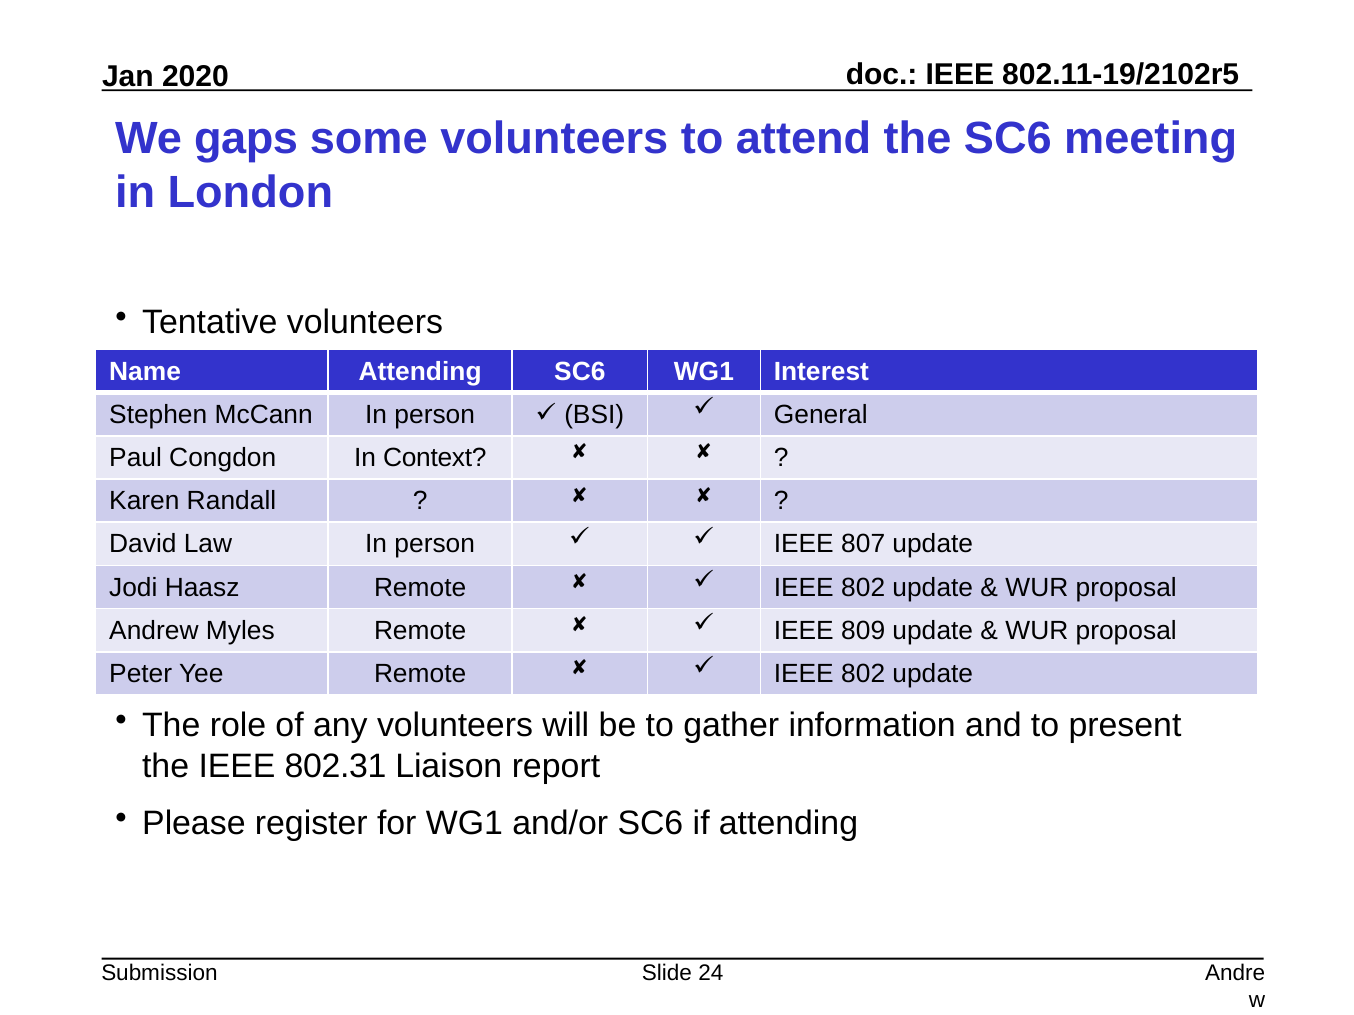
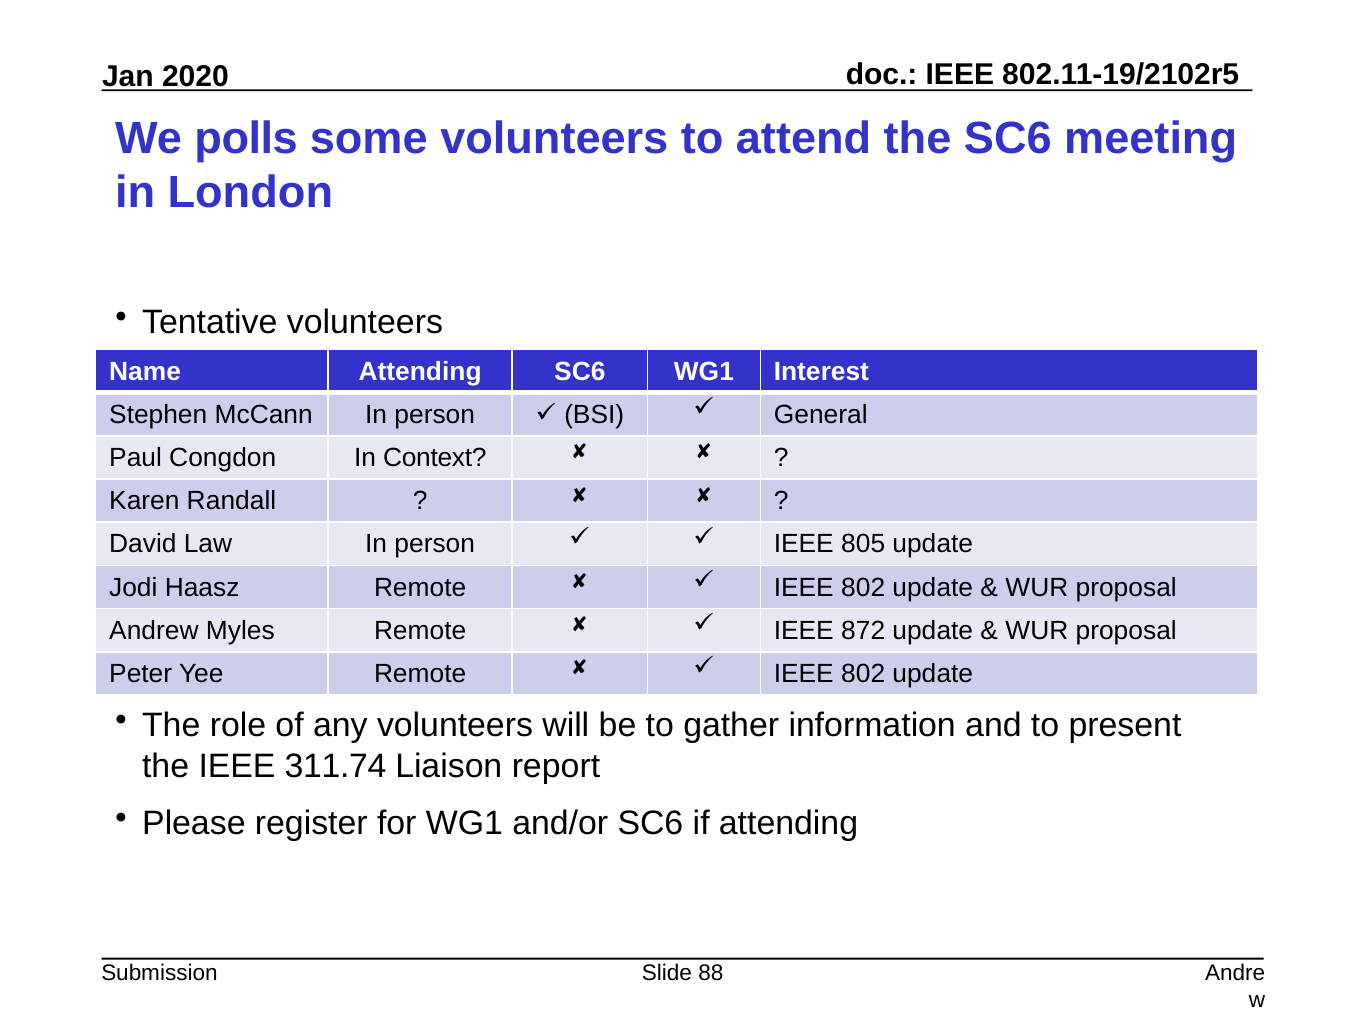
gaps: gaps -> polls
807: 807 -> 805
809: 809 -> 872
802.31: 802.31 -> 311.74
24: 24 -> 88
